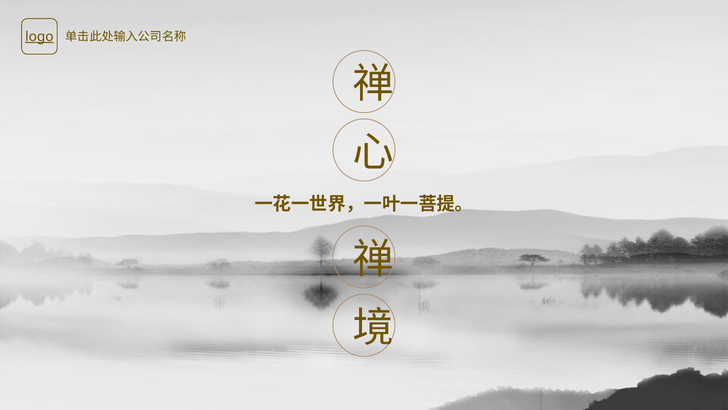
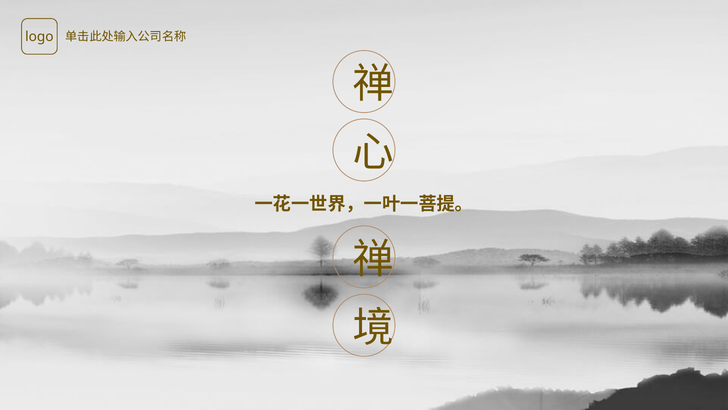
logo underline: present -> none
